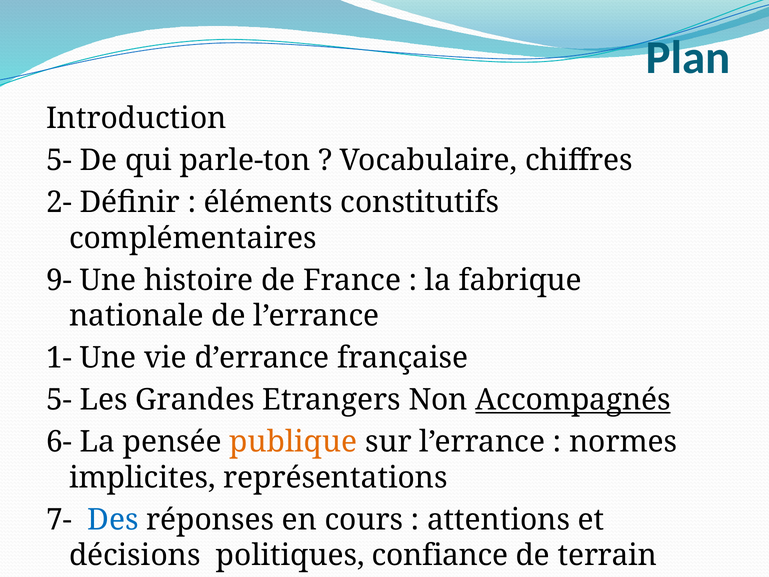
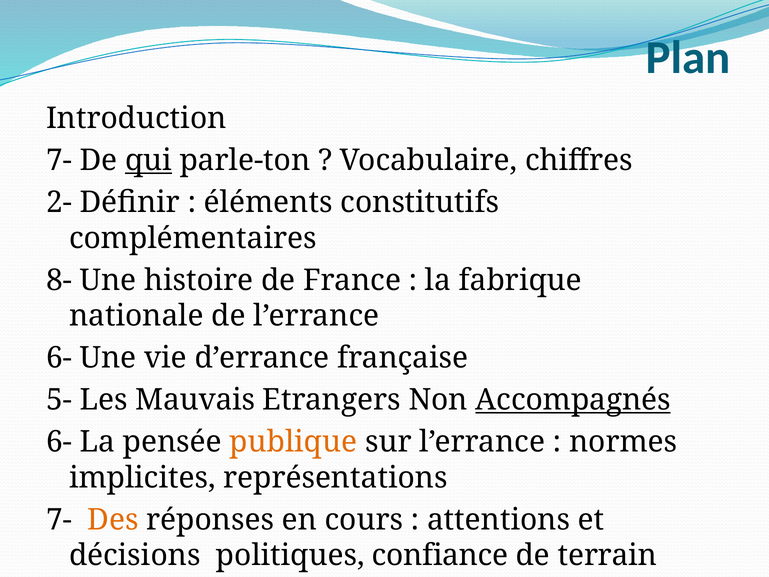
5- at (59, 160): 5- -> 7-
qui underline: none -> present
9-: 9- -> 8-
1- at (59, 358): 1- -> 6-
Grandes: Grandes -> Mauvais
Des colour: blue -> orange
